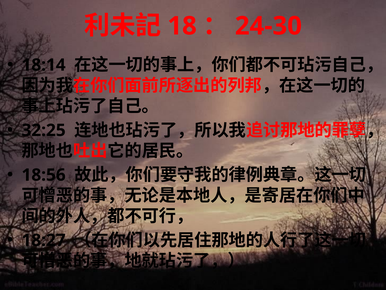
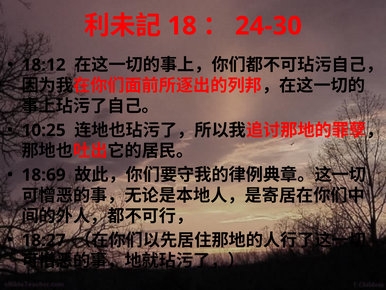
18:14: 18:14 -> 18:12
32:25: 32:25 -> 10:25
18:56: 18:56 -> 18:69
